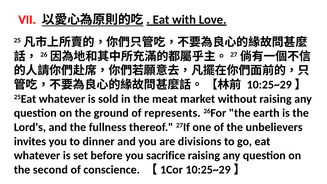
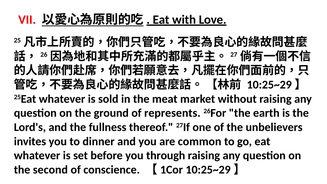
divisions: divisions -> common
sacrifice: sacrifice -> through
